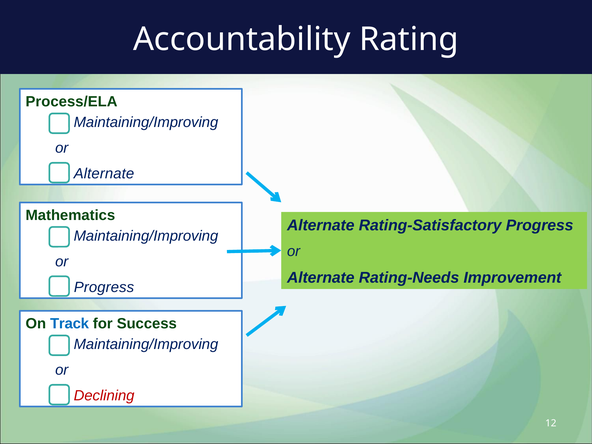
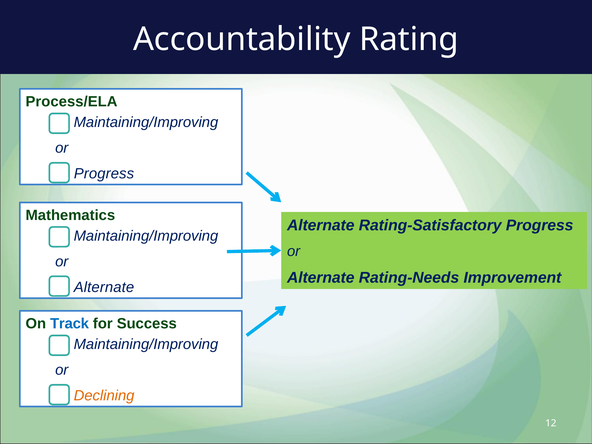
Alternate at (104, 174): Alternate -> Progress
Progress at (104, 287): Progress -> Alternate
Declining colour: red -> orange
